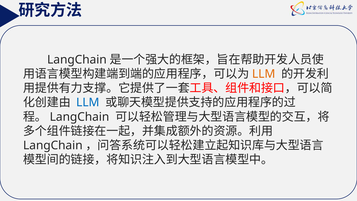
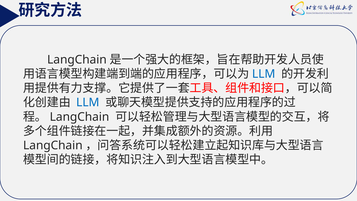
LLM at (264, 74) colour: orange -> blue
